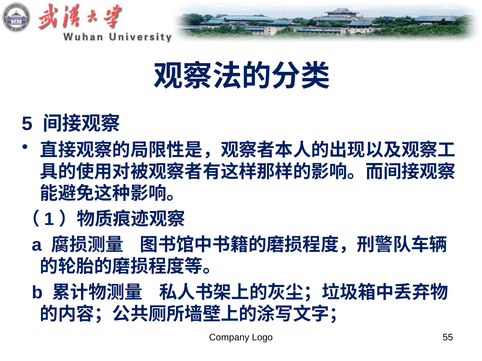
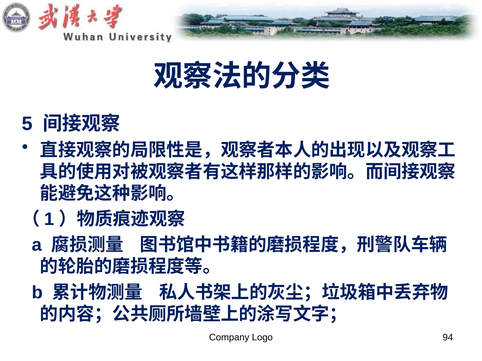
55: 55 -> 94
